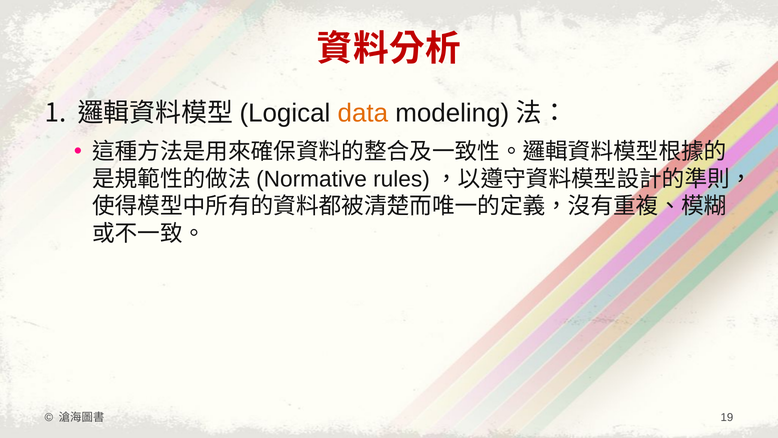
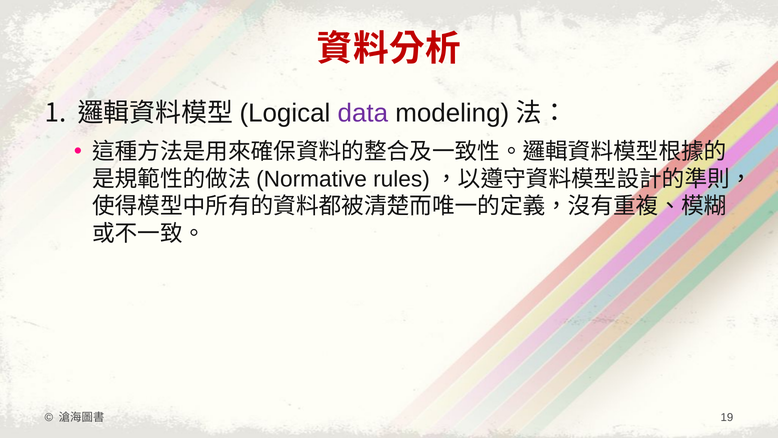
data colour: orange -> purple
